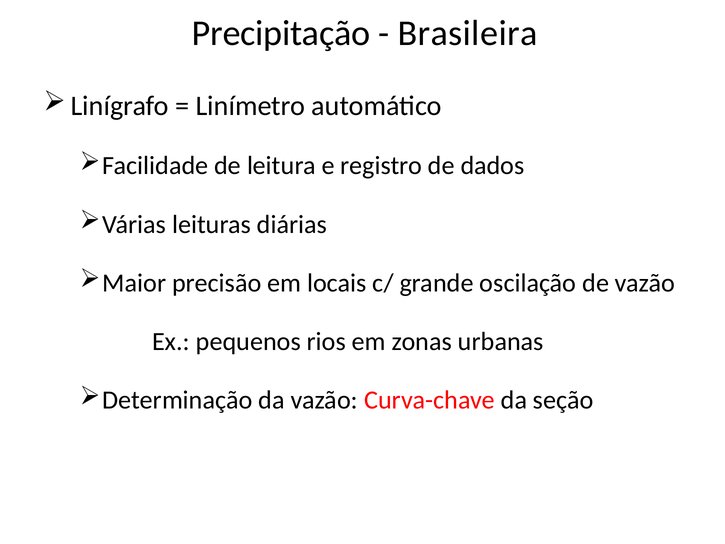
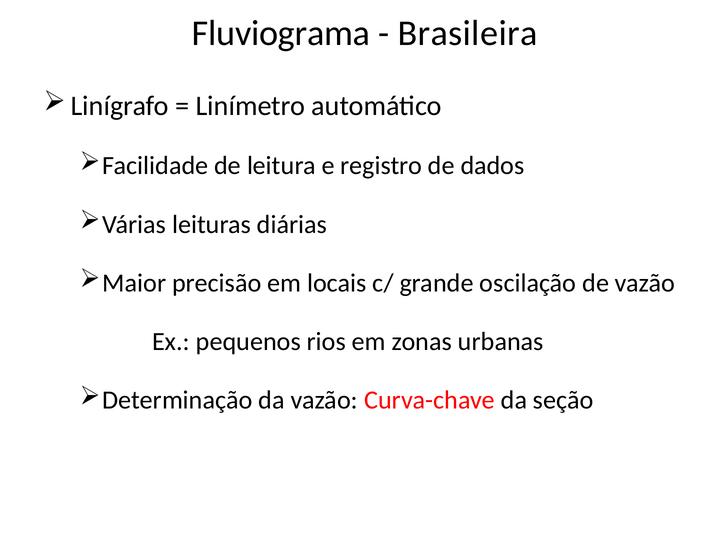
Precipitação: Precipitação -> Fluviograma
